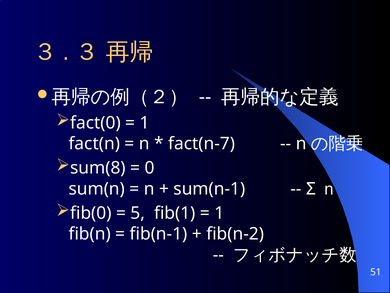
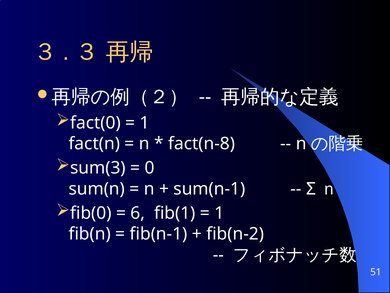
fact(n-7: fact(n-7 -> fact(n-8
sum(8: sum(8 -> sum(3
5: 5 -> 6
